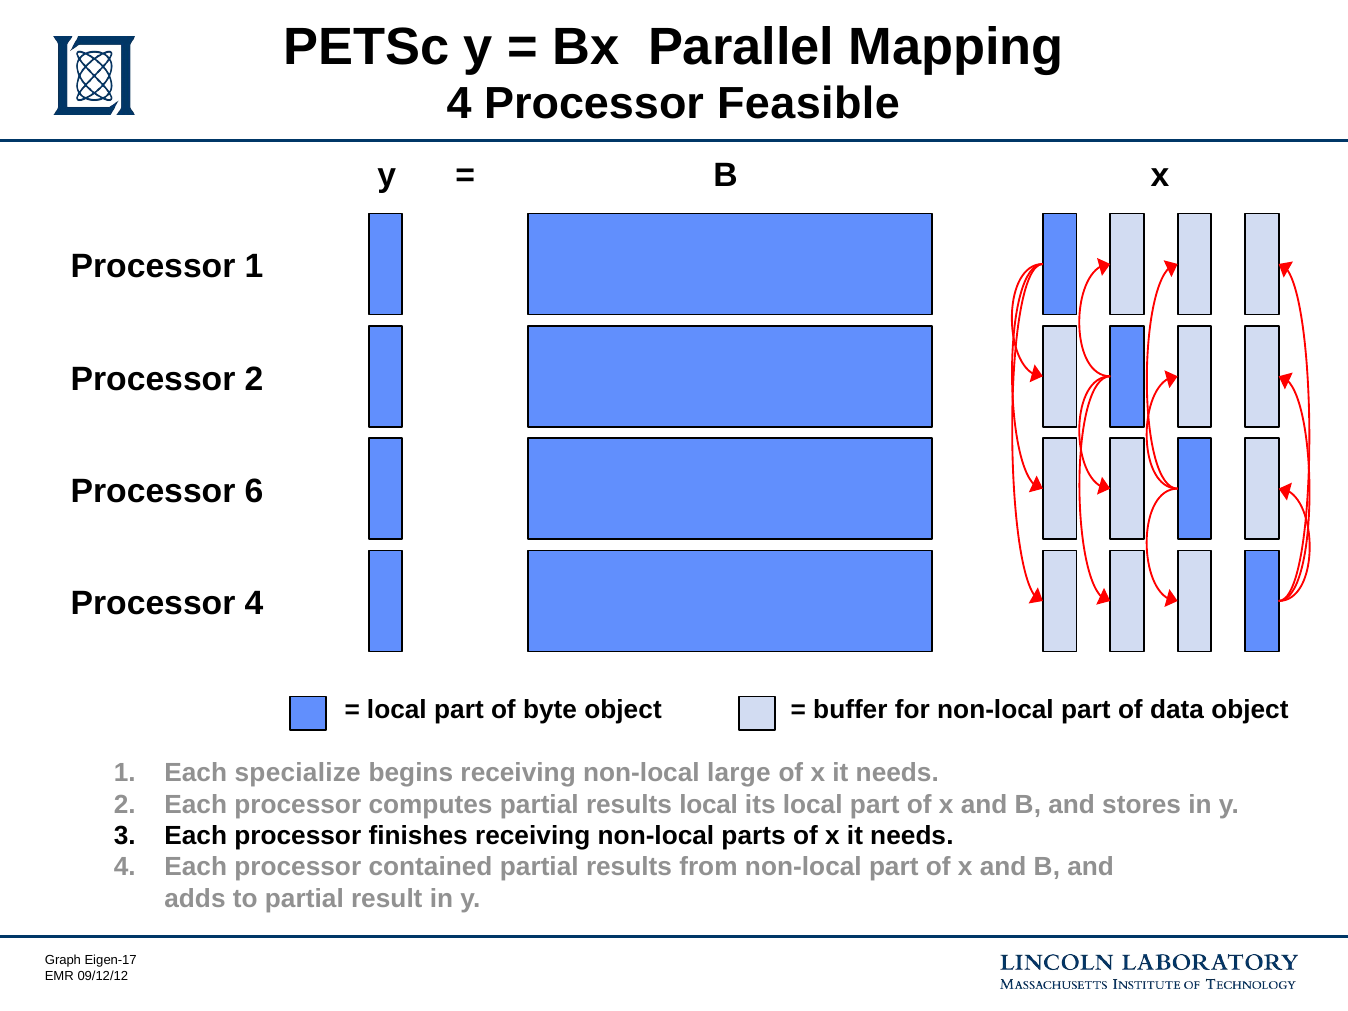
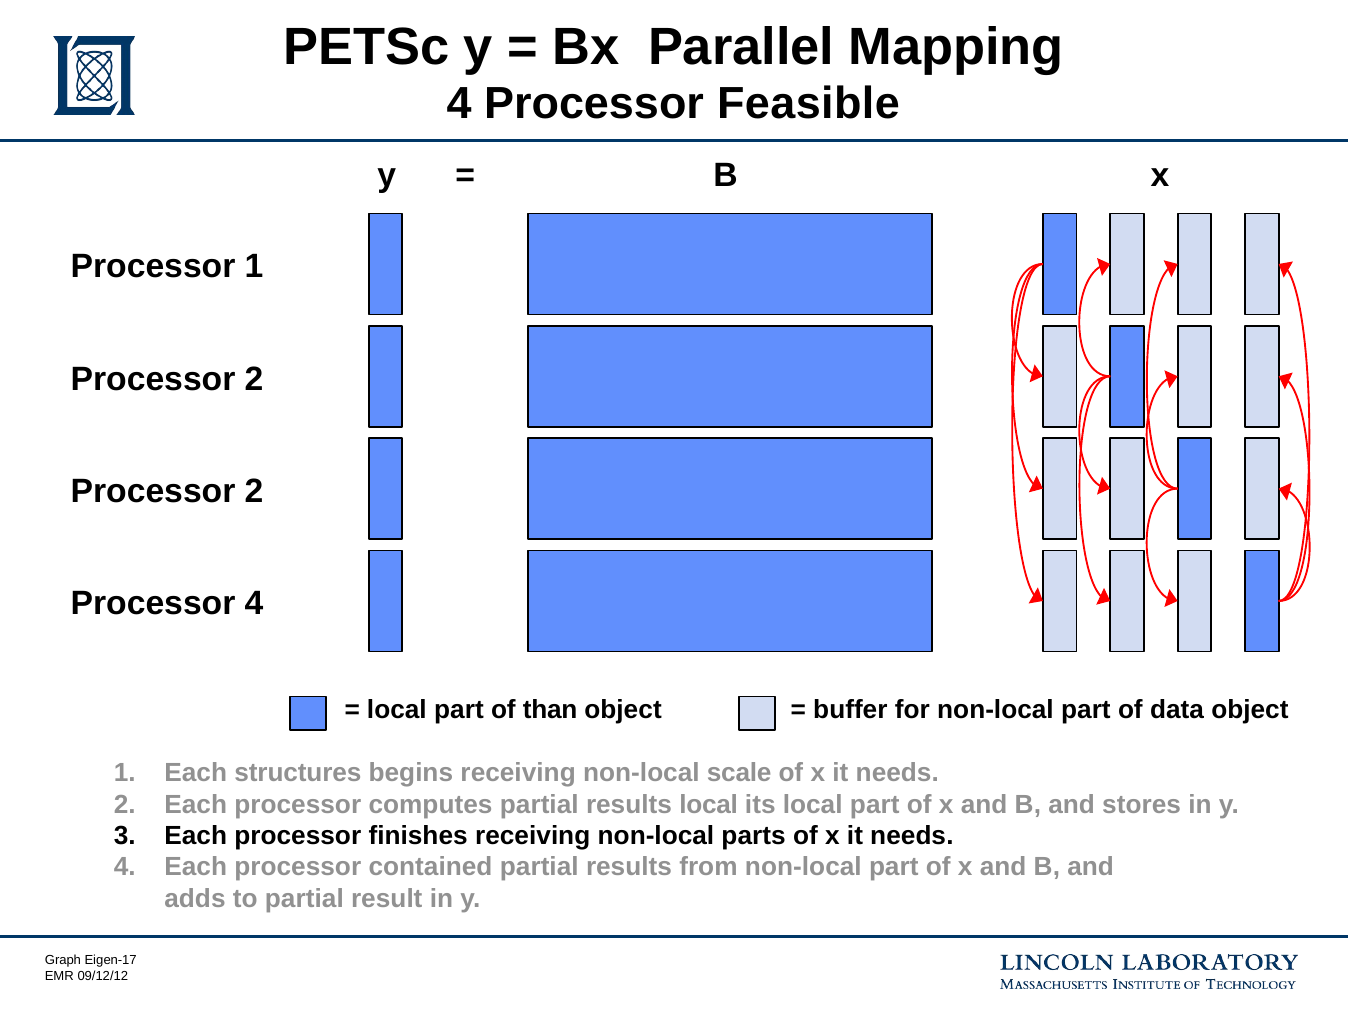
6 at (254, 491): 6 -> 2
byte: byte -> than
specialize: specialize -> structures
large: large -> scale
